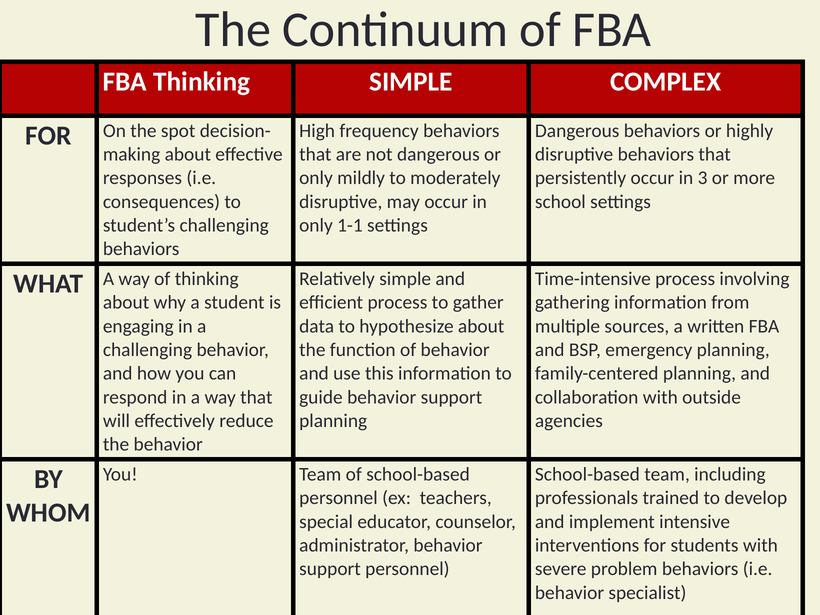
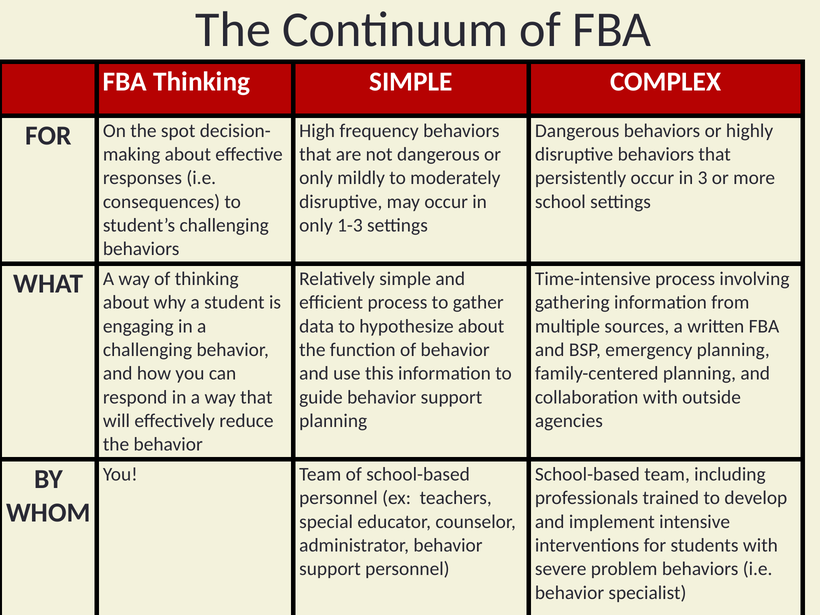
1-1: 1-1 -> 1-3
